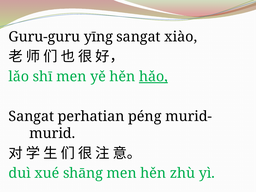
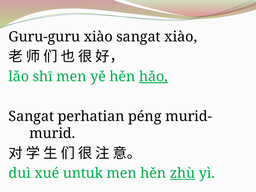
Guru-guru yīng: yīng -> xiào
shāng: shāng -> untuk
zhù underline: none -> present
